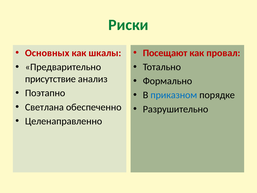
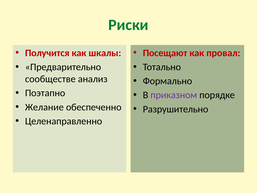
Основных: Основных -> Получится
присутствие: присутствие -> сообществе
приказном colour: blue -> purple
Светлана: Светлана -> Желание
